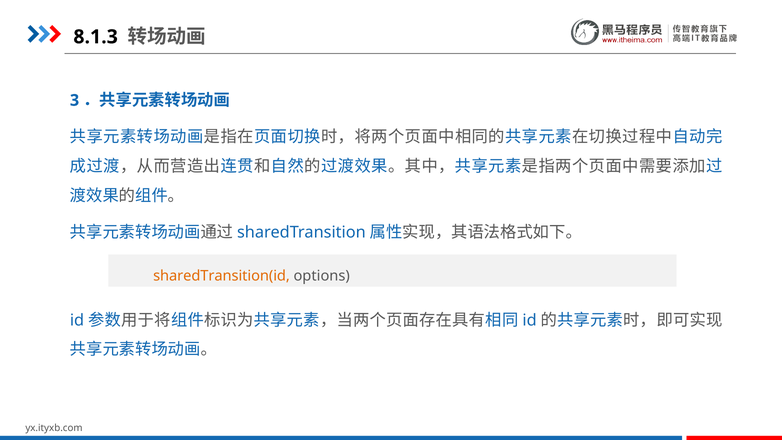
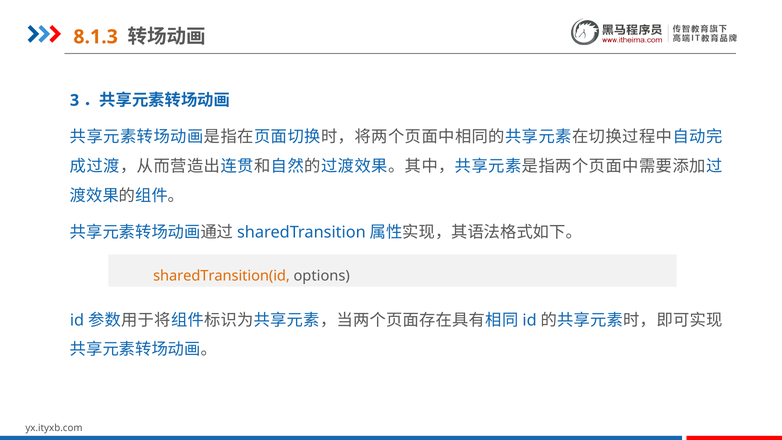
8.1.3 colour: black -> orange
